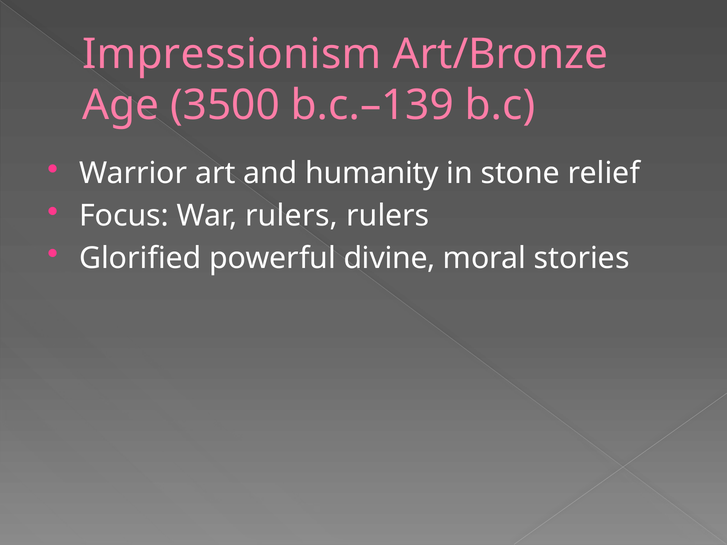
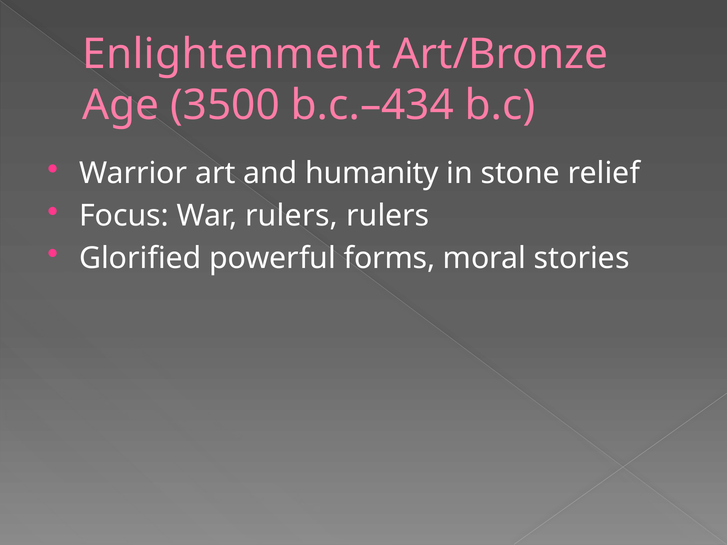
Impressionism: Impressionism -> Enlightenment
b.c.–139: b.c.–139 -> b.c.–434
divine: divine -> forms
